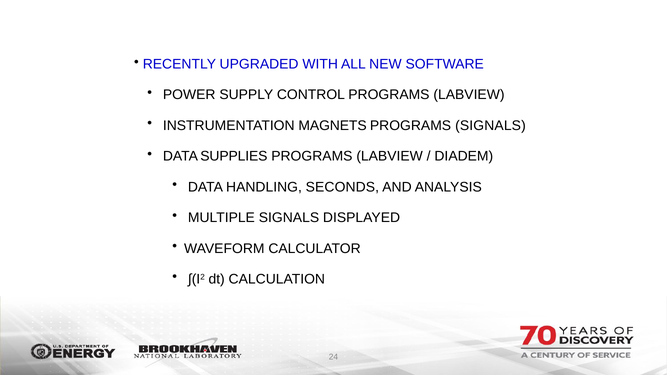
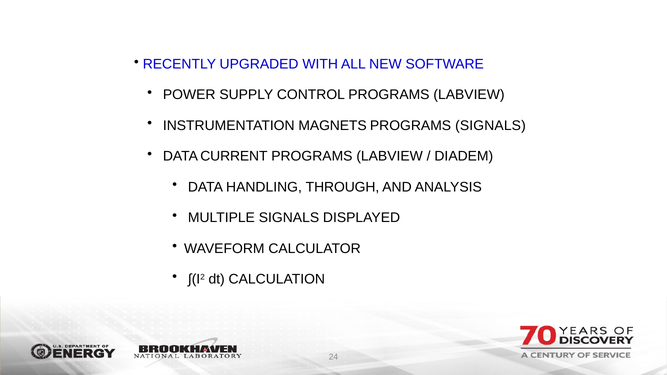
SUPPLIES: SUPPLIES -> CURRENT
SECONDS: SECONDS -> THROUGH
